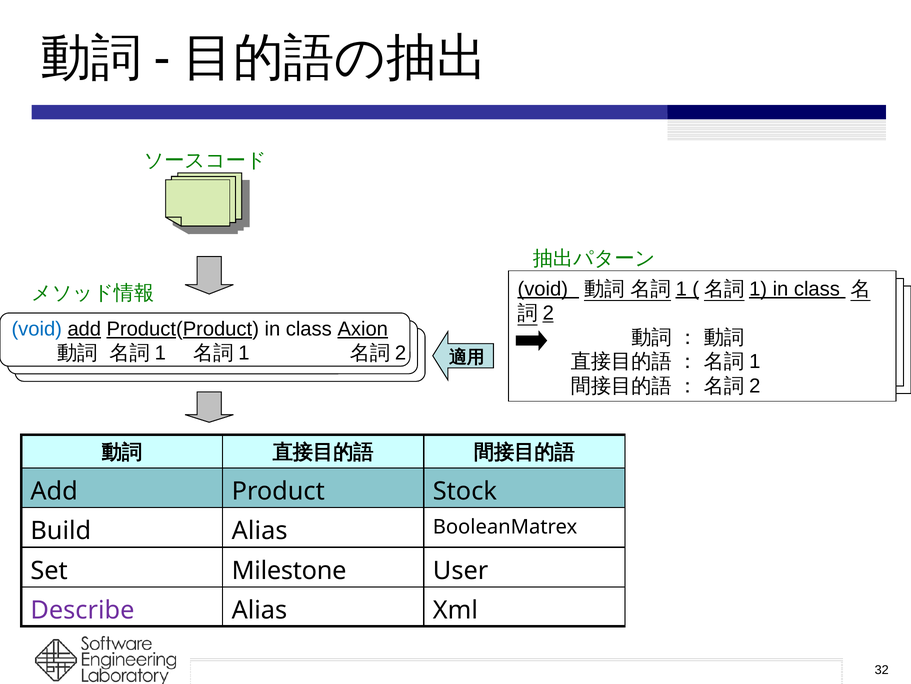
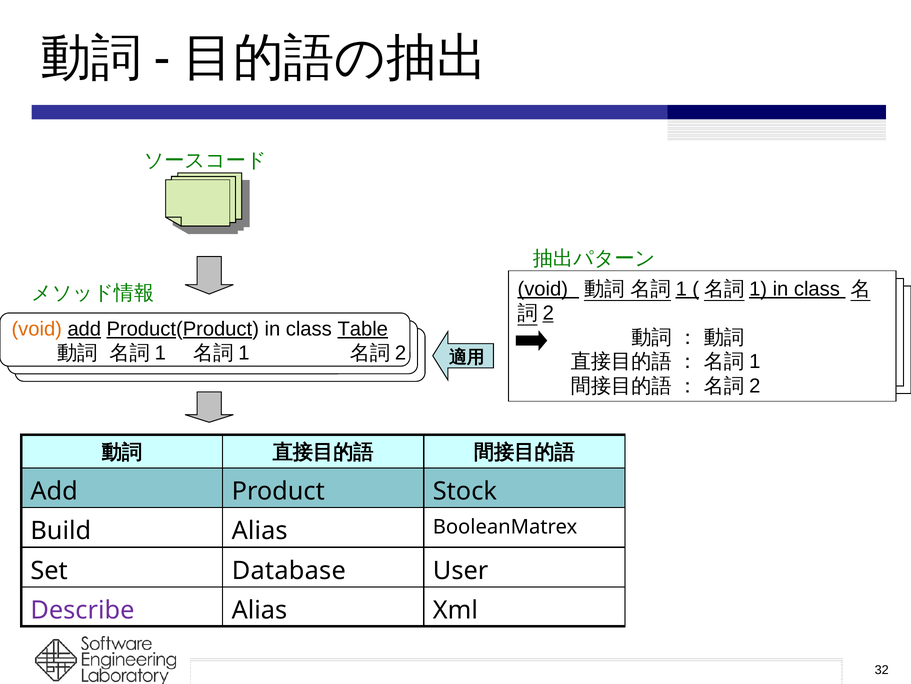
void at (37, 328) colour: blue -> orange
Axion: Axion -> Table
Milestone: Milestone -> Database
